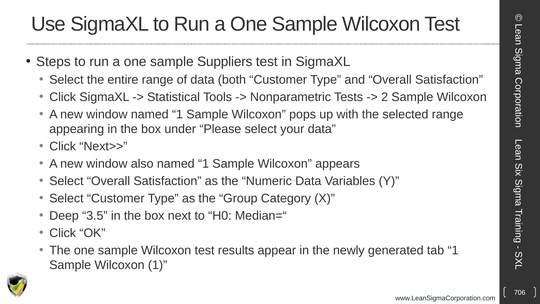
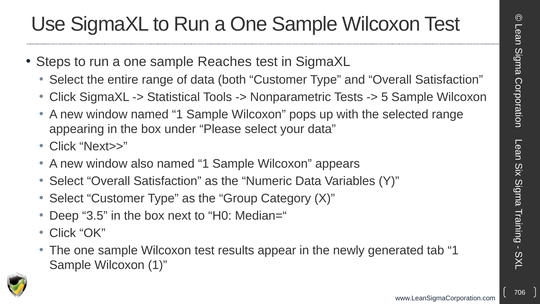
Suppliers: Suppliers -> Reaches
2: 2 -> 5
